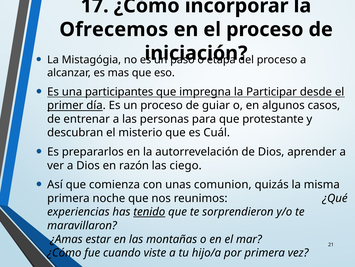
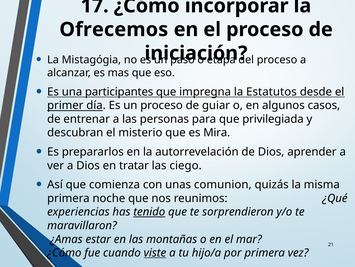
Participar: Participar -> Estatutos
protestante: protestante -> privilegiada
Cuál: Cuál -> Mira
razón: razón -> tratar
viste underline: none -> present
